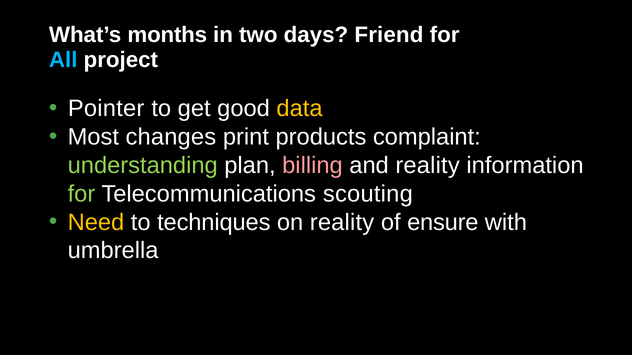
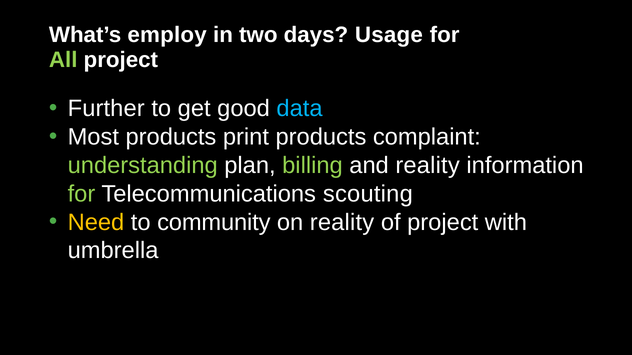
months: months -> employ
Friend: Friend -> Usage
All colour: light blue -> light green
Pointer: Pointer -> Further
data colour: yellow -> light blue
Most changes: changes -> products
billing colour: pink -> light green
techniques: techniques -> community
of ensure: ensure -> project
